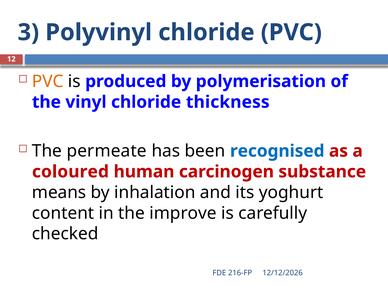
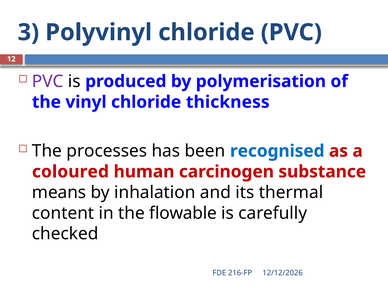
PVC at (48, 81) colour: orange -> purple
permeate: permeate -> processes
yoghurt: yoghurt -> thermal
improve: improve -> flowable
